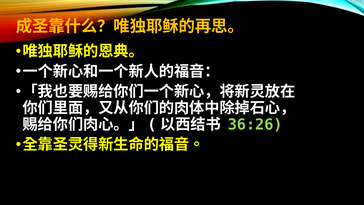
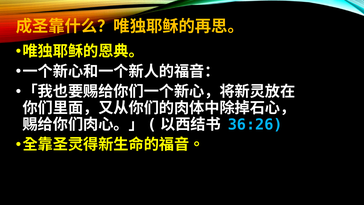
36:26 colour: light green -> light blue
